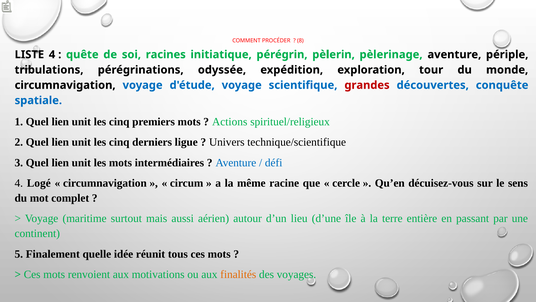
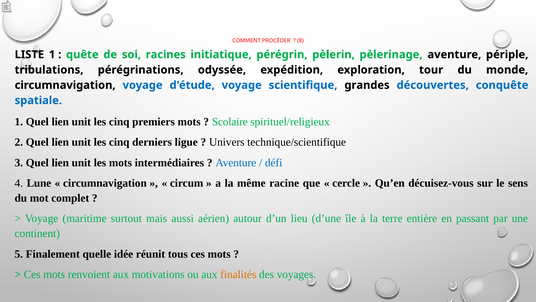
LISTE 4: 4 -> 1
grandes colour: red -> black
Actions: Actions -> Scolaire
Logé: Logé -> Lune
